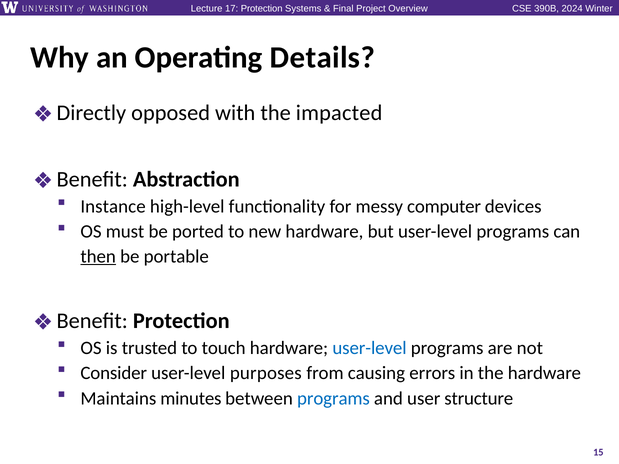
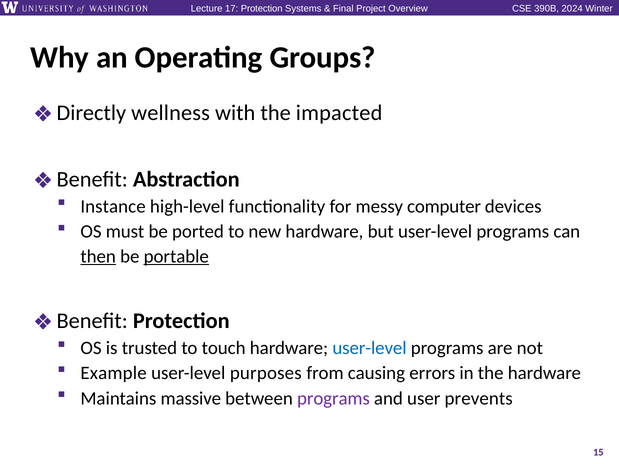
Details: Details -> Groups
opposed: opposed -> wellness
portable underline: none -> present
Consider: Consider -> Example
minutes: minutes -> massive
programs at (333, 399) colour: blue -> purple
structure: structure -> prevents
